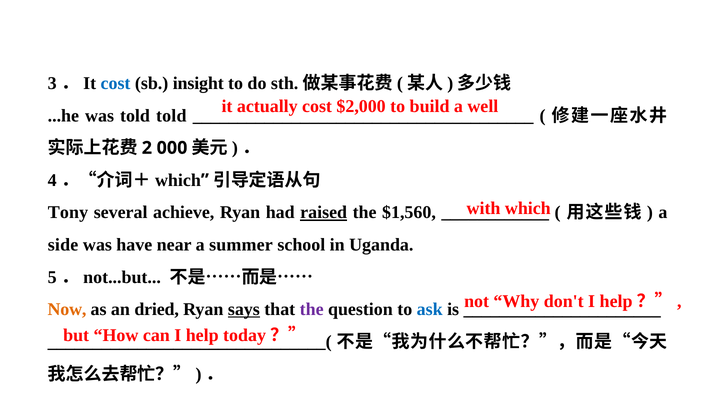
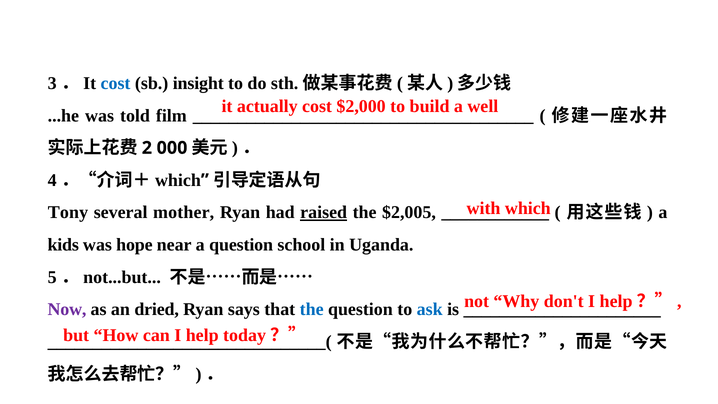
told told: told -> film
achieve: achieve -> mother
$1,560: $1,560 -> $2,005
side: side -> kids
have: have -> hope
a summer: summer -> question
Now colour: orange -> purple
says underline: present -> none
the at (312, 309) colour: purple -> blue
